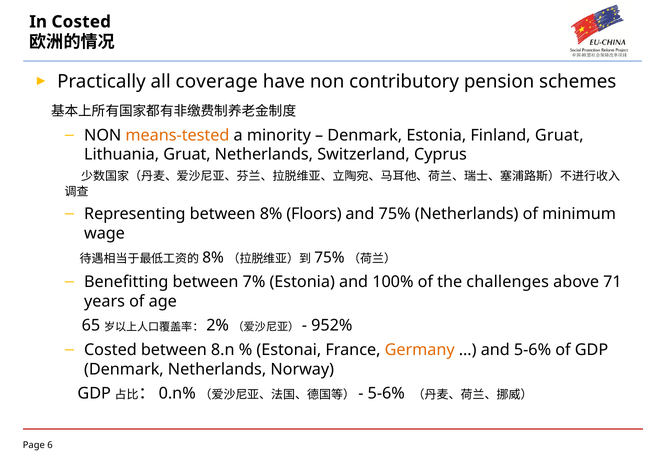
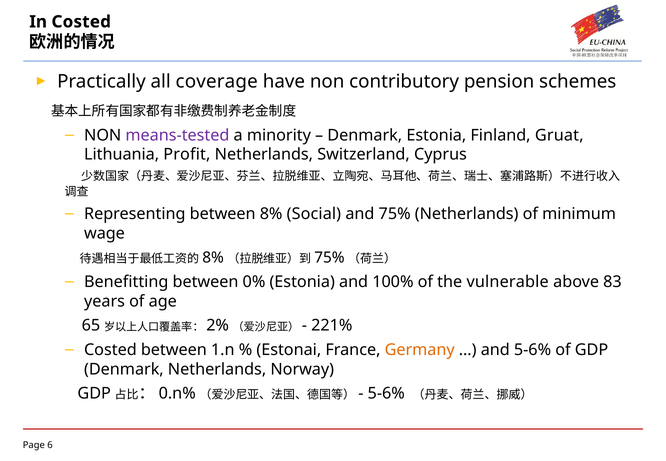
means-tested colour: orange -> purple
Lithuania Gruat: Gruat -> Profit
Floors: Floors -> Social
7%: 7% -> 0%
challenges: challenges -> vulnerable
71: 71 -> 83
952%: 952% -> 221%
8.n: 8.n -> 1.n
